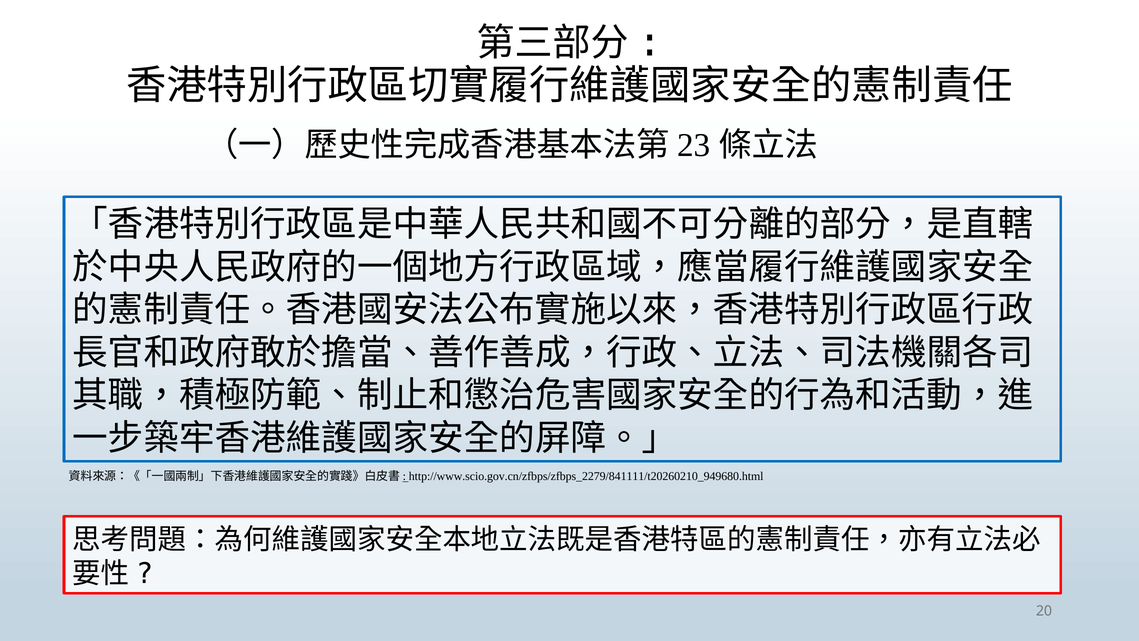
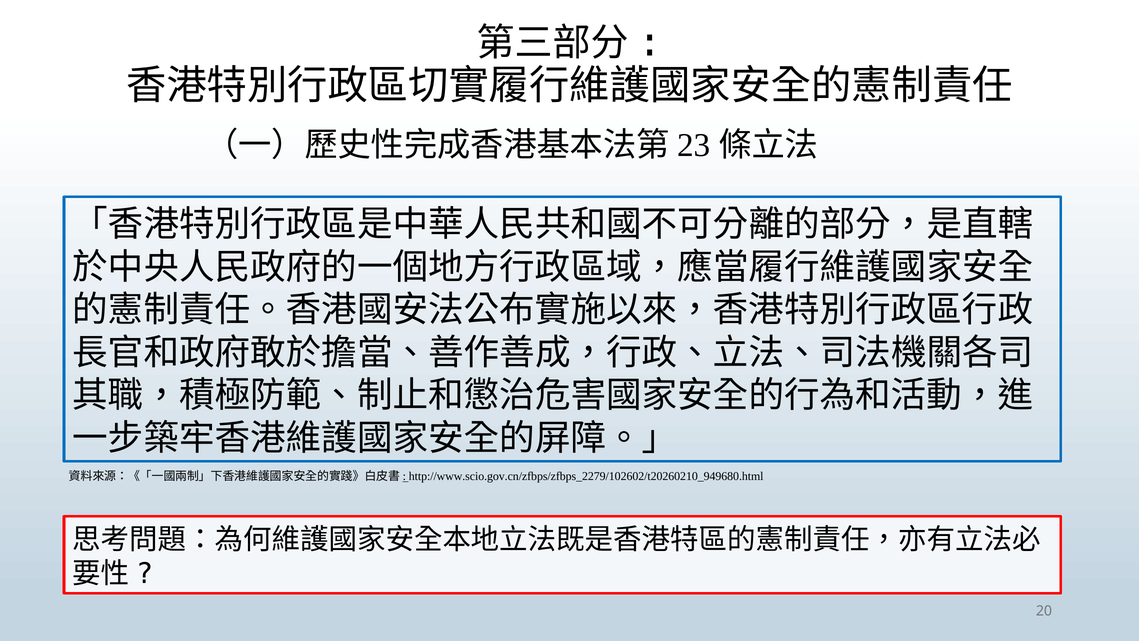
http://www.scio.gov.cn/zfbps/zfbps_2279/841111/t20260210_949680.html: http://www.scio.gov.cn/zfbps/zfbps_2279/841111/t20260210_949680.html -> http://www.scio.gov.cn/zfbps/zfbps_2279/102602/t20260210_949680.html
